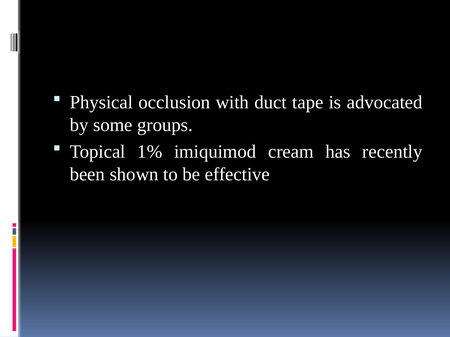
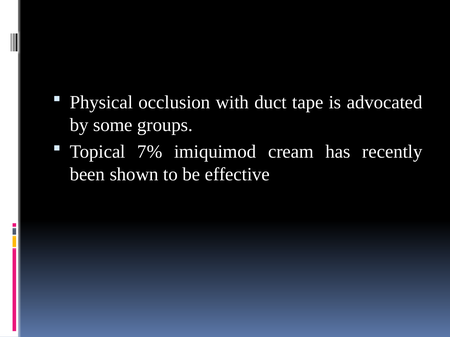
1%: 1% -> 7%
